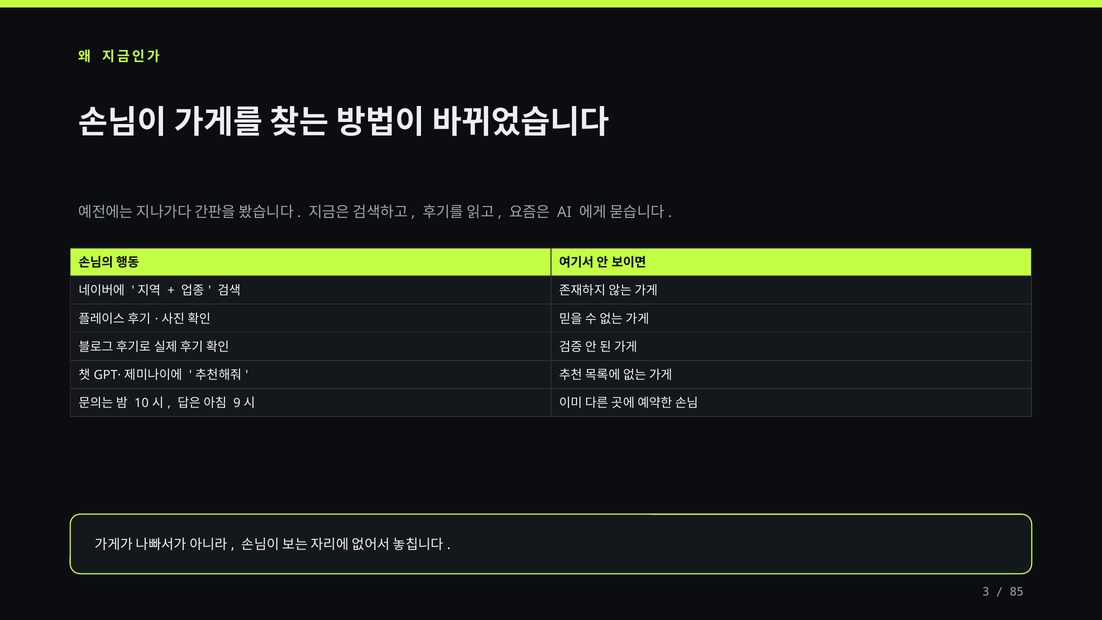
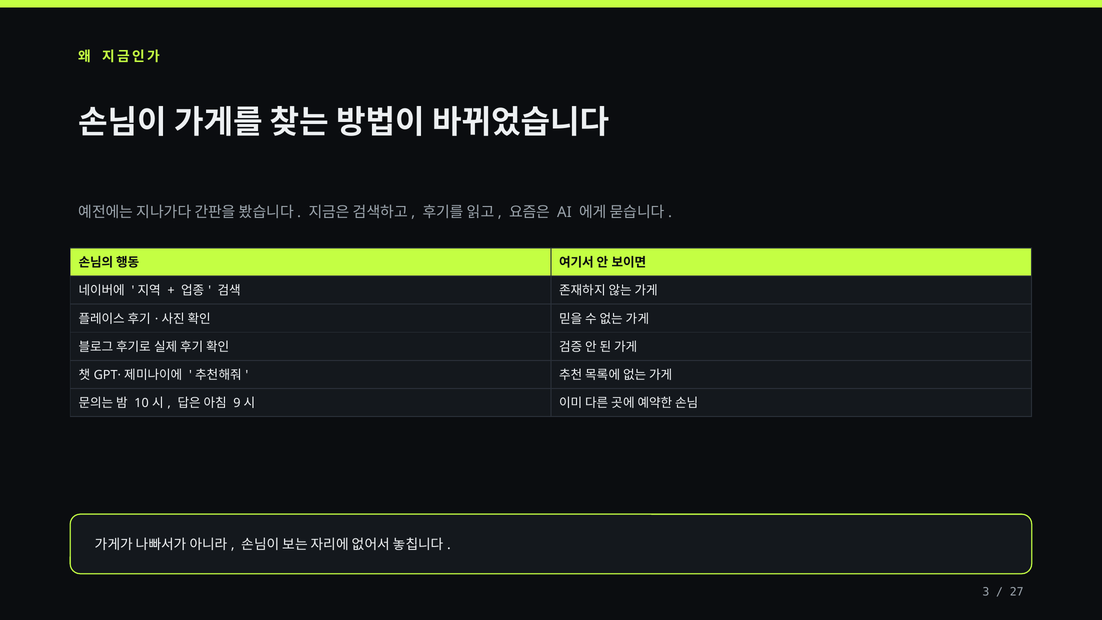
85: 85 -> 27
